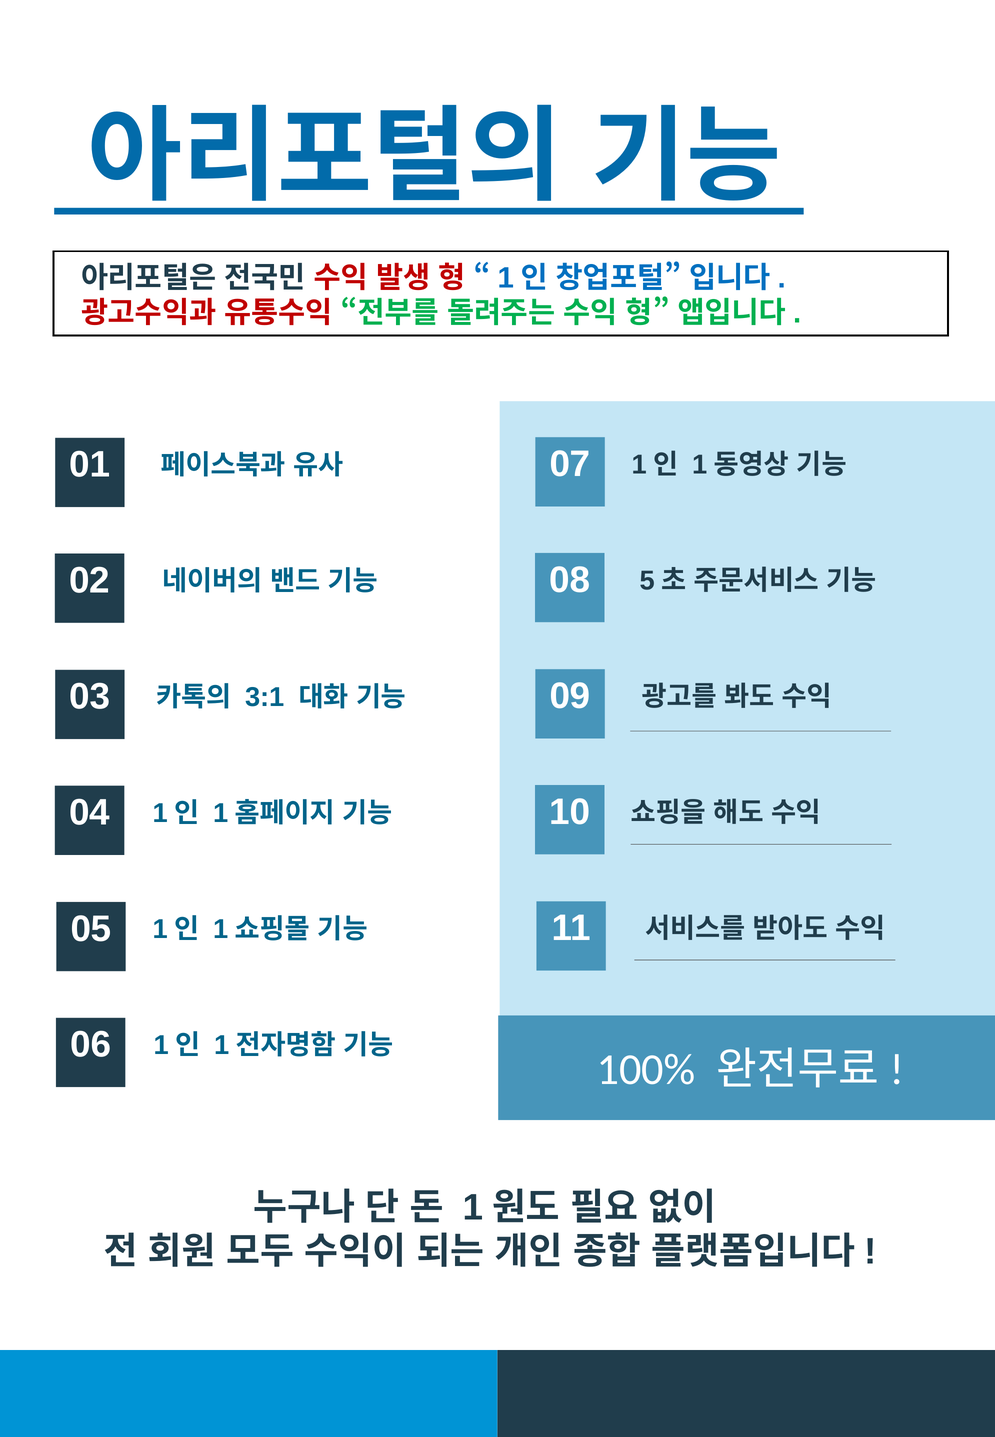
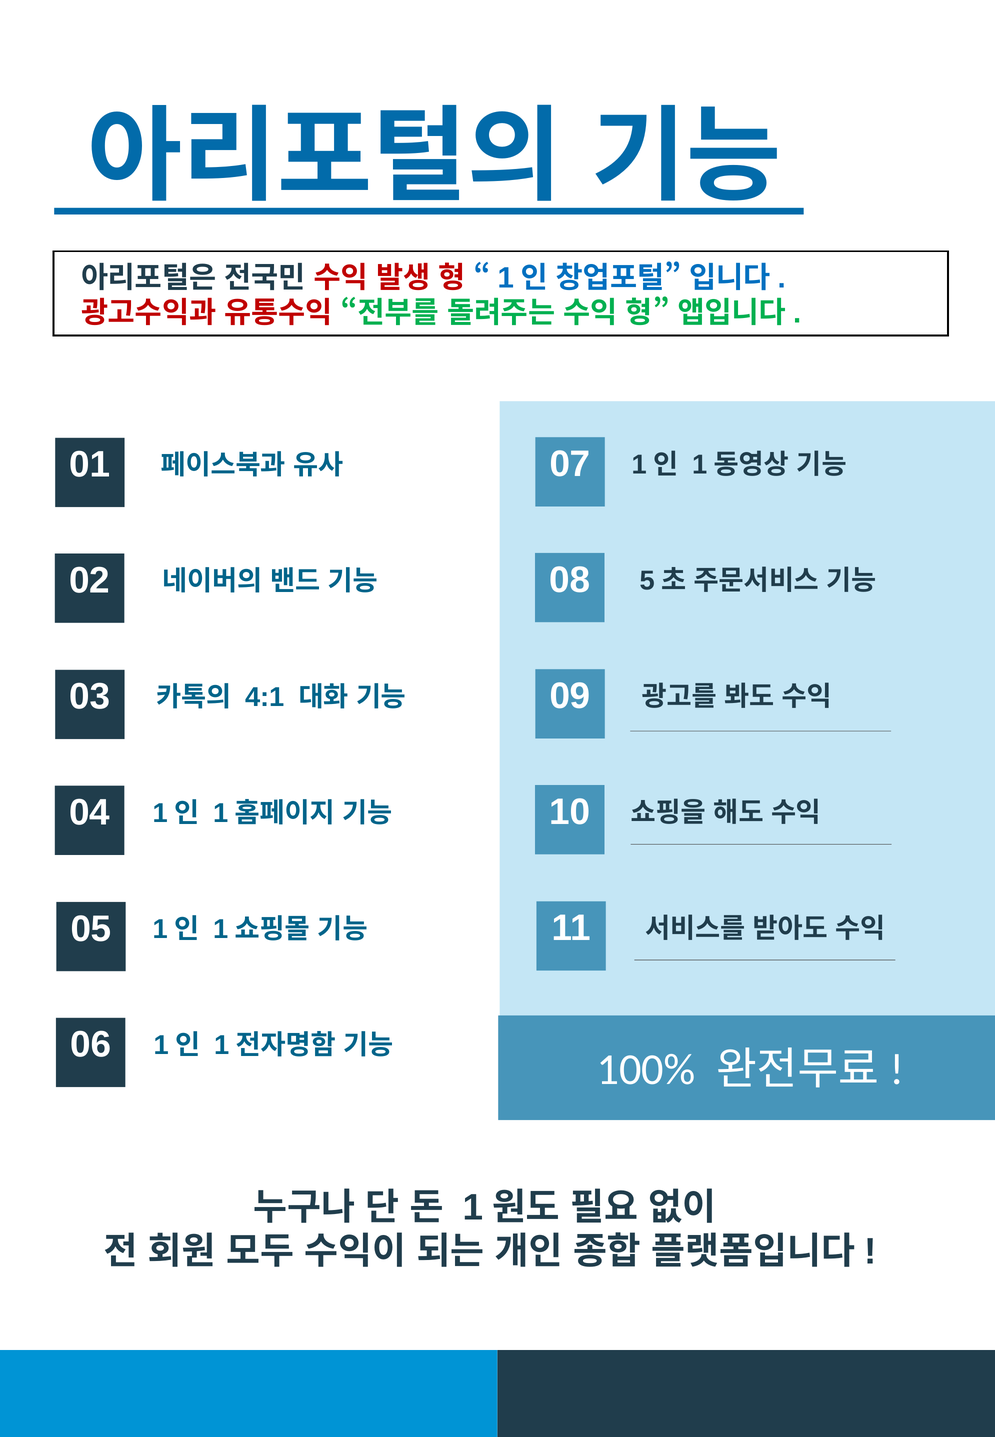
3:1: 3:1 -> 4:1
